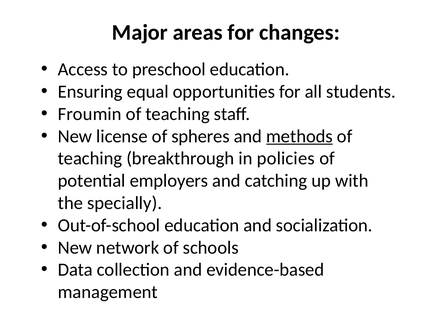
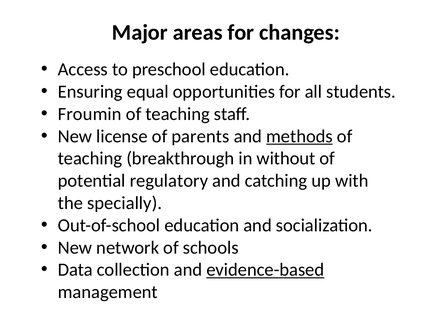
spheres: spheres -> parents
policies: policies -> without
employers: employers -> regulatory
evidence-based underline: none -> present
